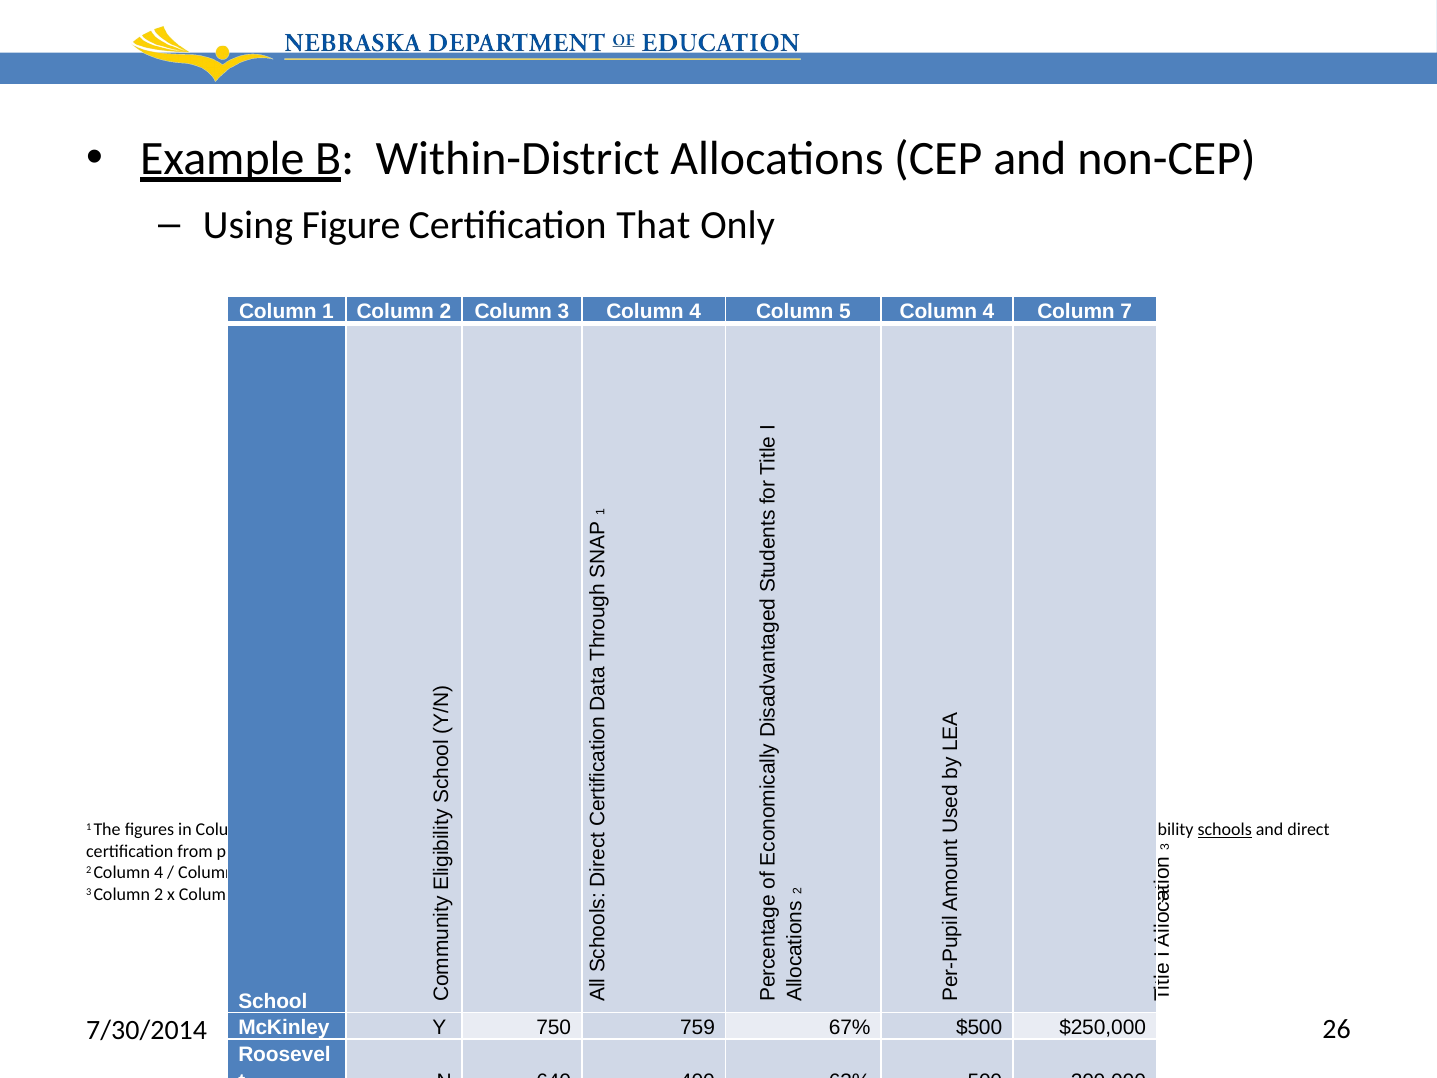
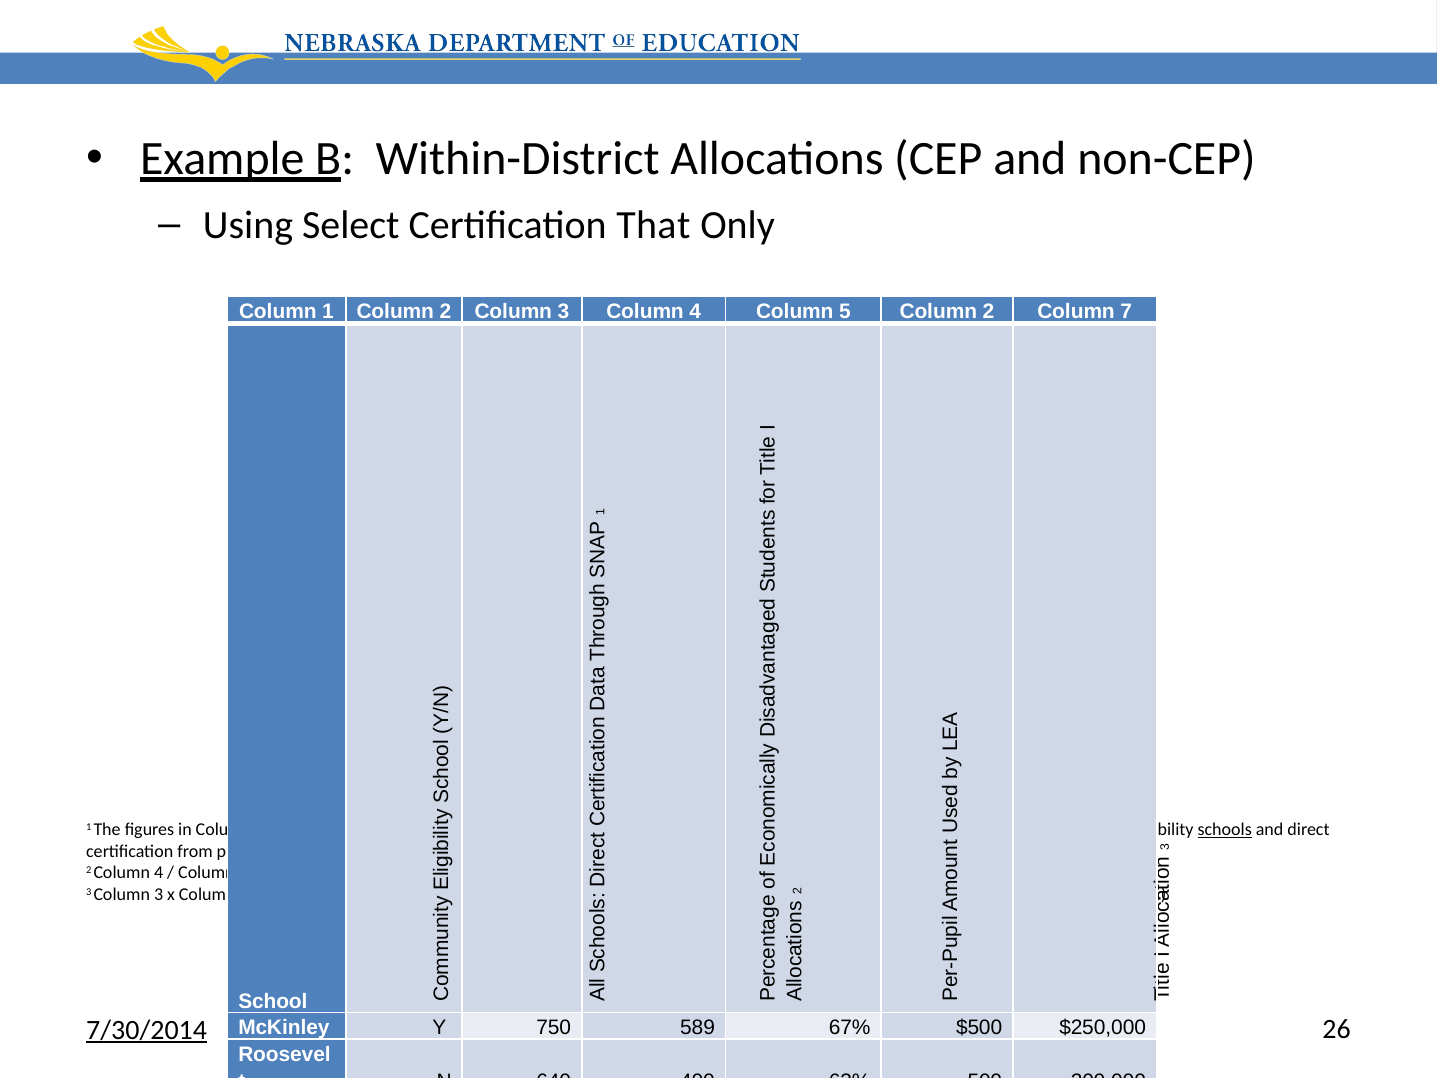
Figure: Figure -> Select
5 Column 4: 4 -> 2
3 Column 2: 2 -> 3
759: 759 -> 589
7/30/2014 underline: none -> present
